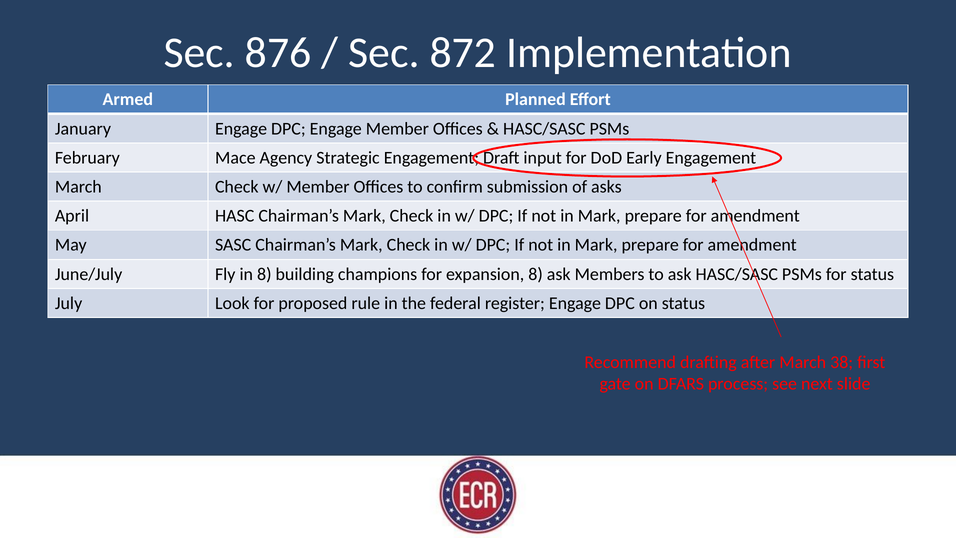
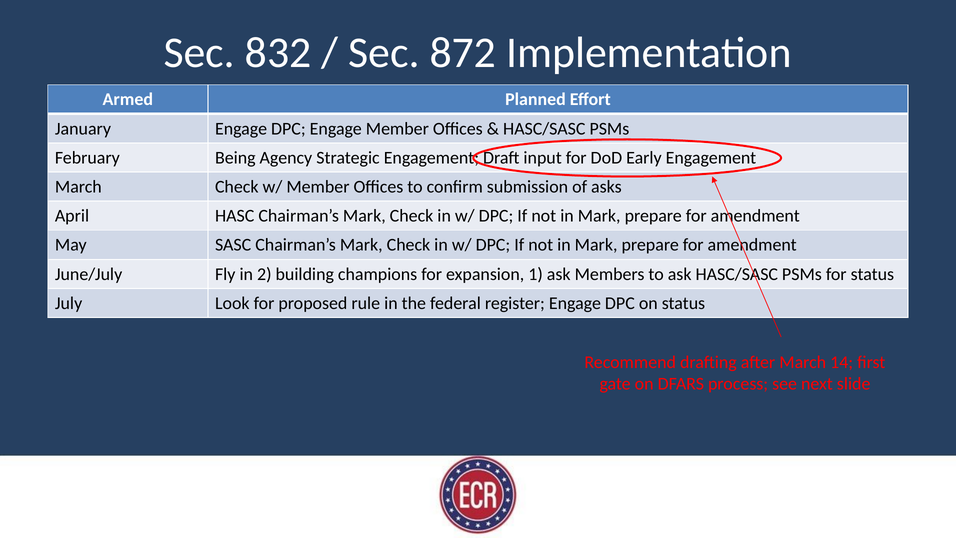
876: 876 -> 832
Mace: Mace -> Being
in 8: 8 -> 2
expansion 8: 8 -> 1
38: 38 -> 14
